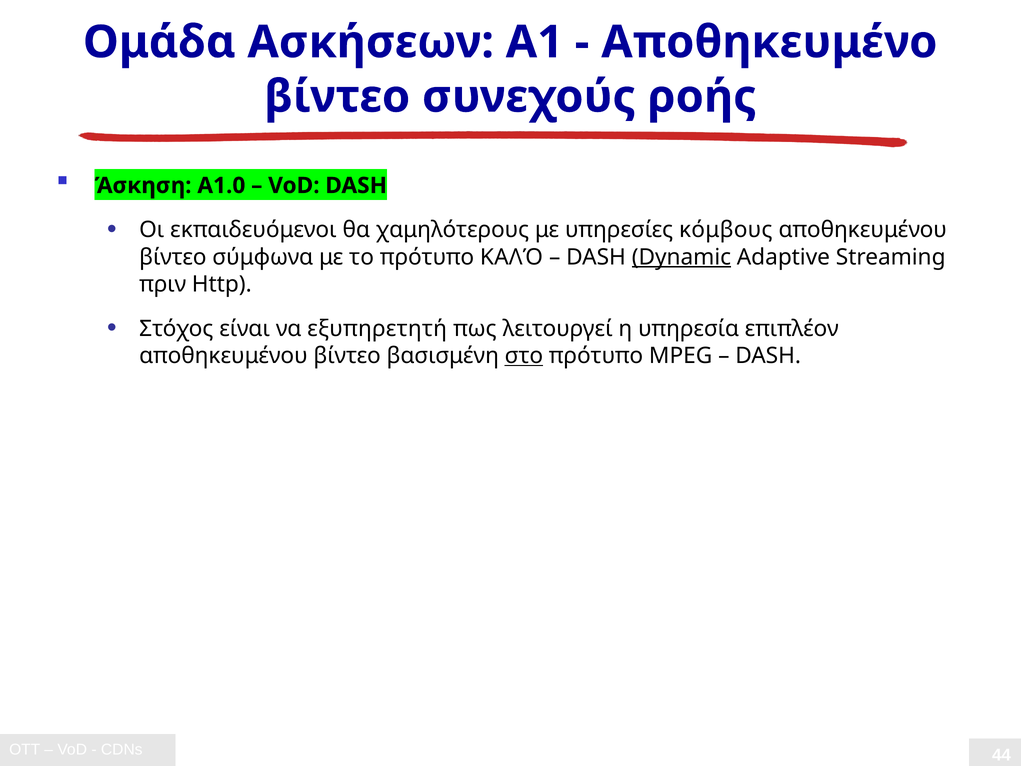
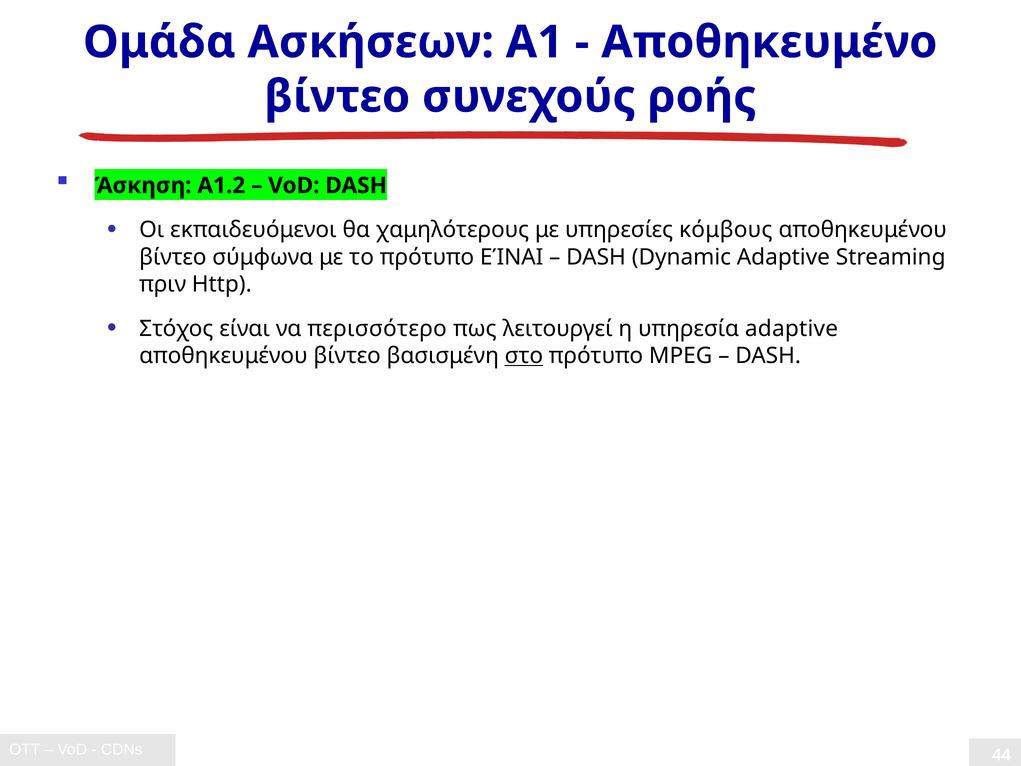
A1.0: A1.0 -> A1.2
πρότυπο ΚΑΛΌ: ΚΑΛΌ -> ΕΊΝΑΙ
Dynamic underline: present -> none
εξυπηρετητή: εξυπηρετητή -> περισσότερο
υπηρεσία επιπλέον: επιπλέον -> adaptive
